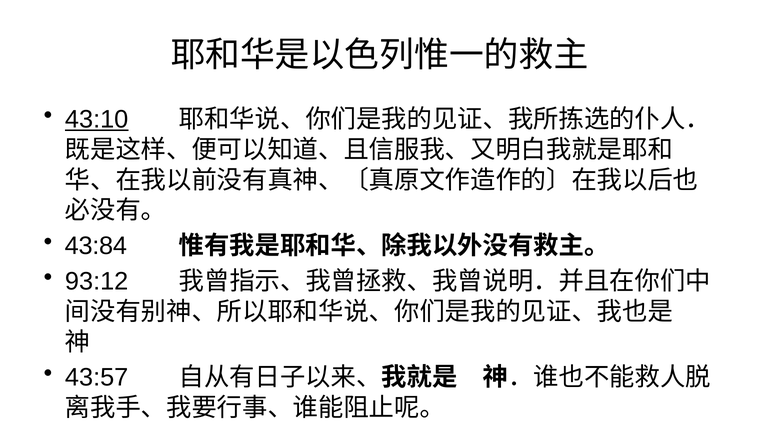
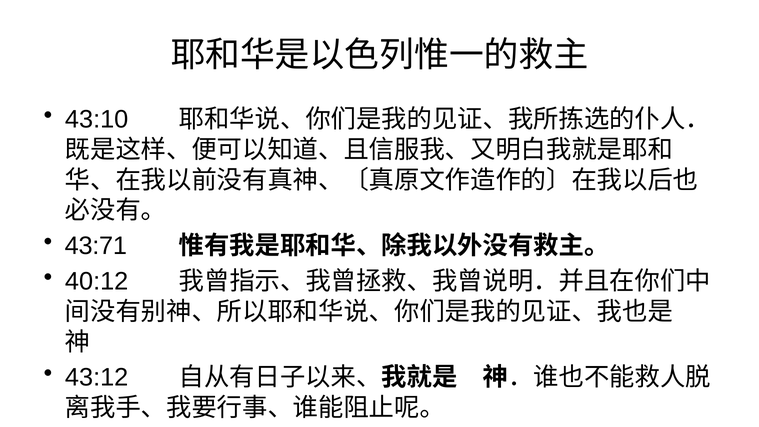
43:10 underline: present -> none
43:84: 43:84 -> 43:71
93:12: 93:12 -> 40:12
43:57: 43:57 -> 43:12
